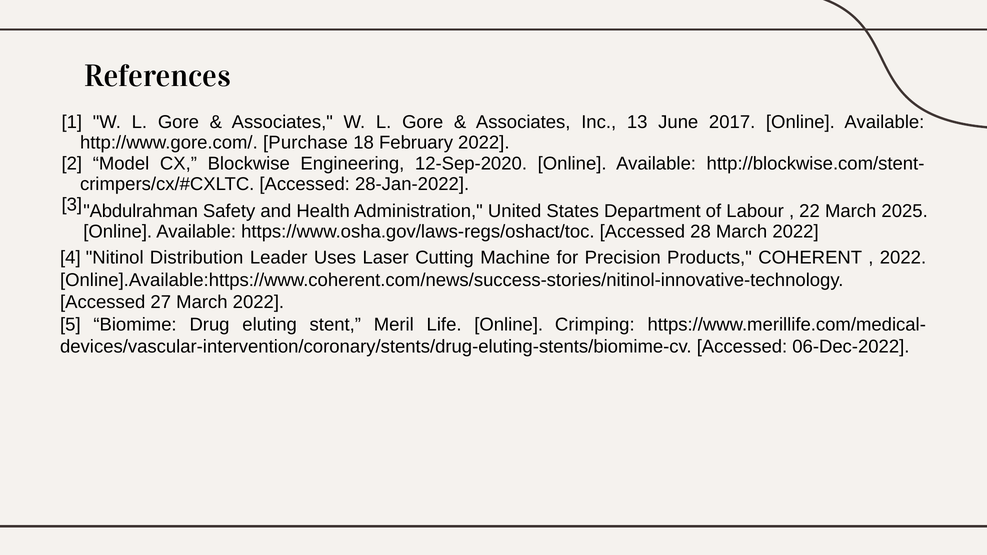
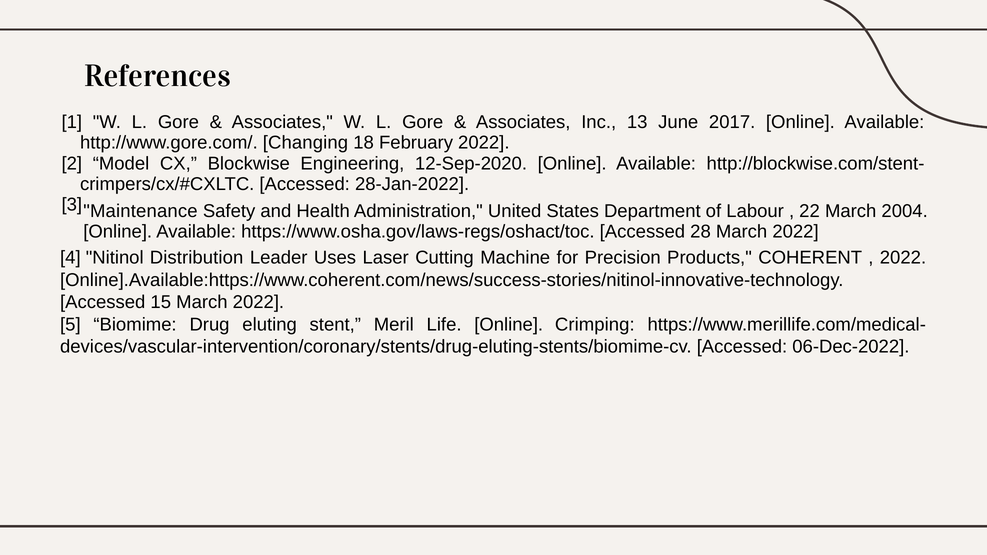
Purchase: Purchase -> Changing
Abdulrahman: Abdulrahman -> Maintenance
2025: 2025 -> 2004
27: 27 -> 15
